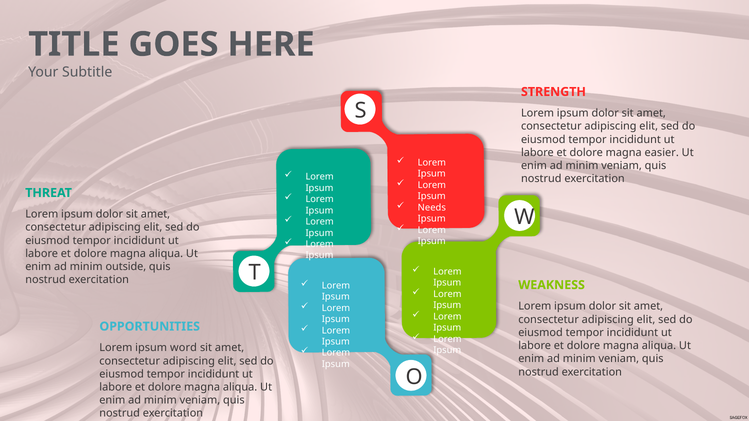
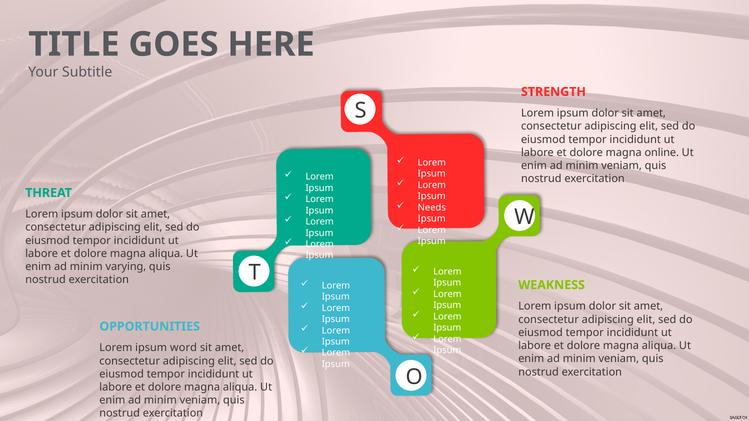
easier: easier -> online
outside: outside -> varying
